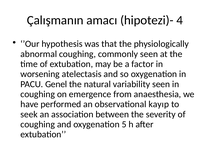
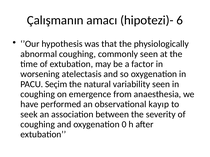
4: 4 -> 6
Genel: Genel -> Seçim
5: 5 -> 0
